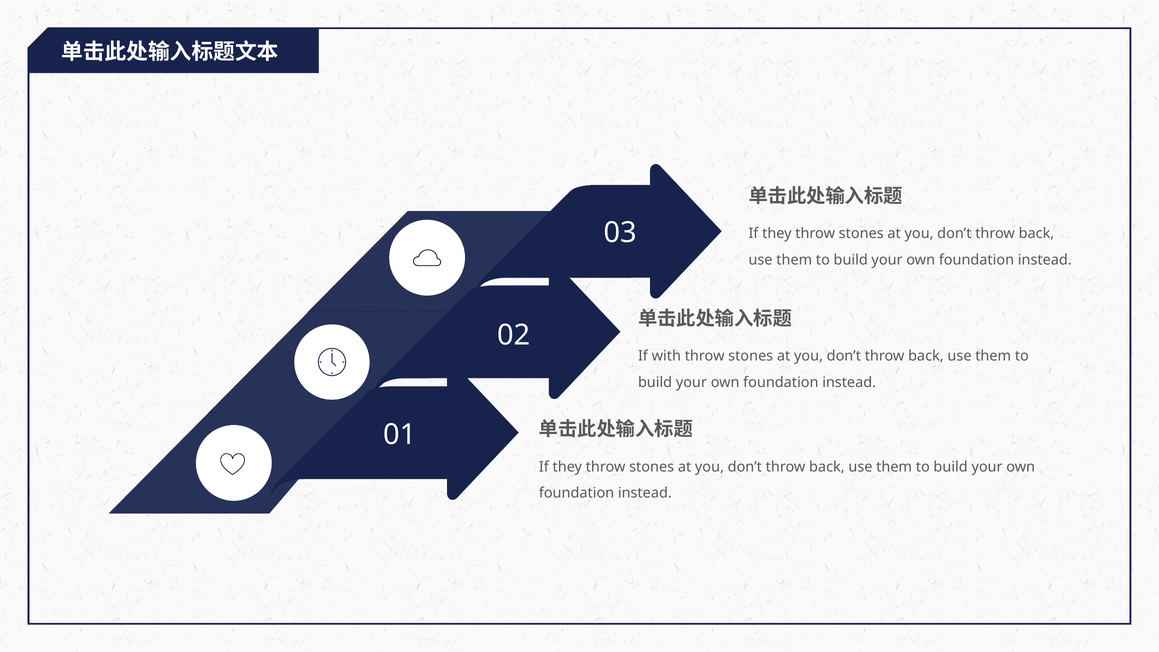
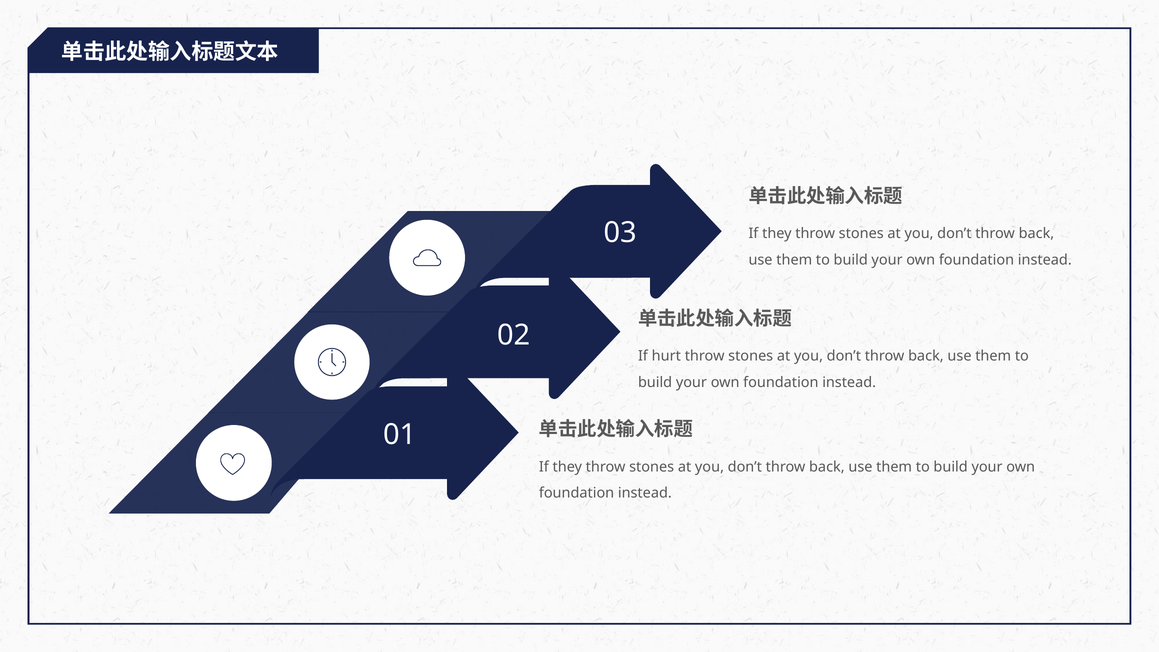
with: with -> hurt
